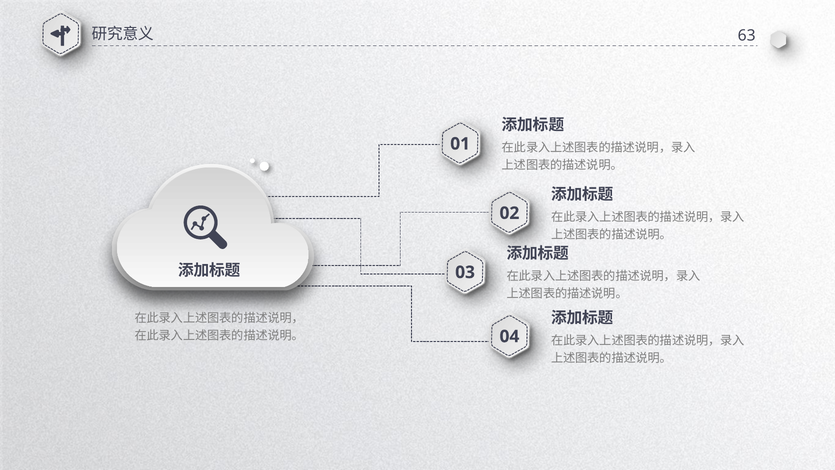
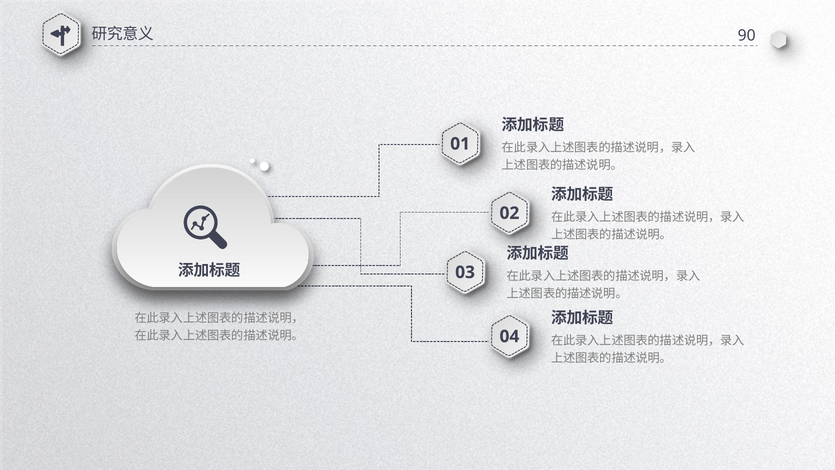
63: 63 -> 90
